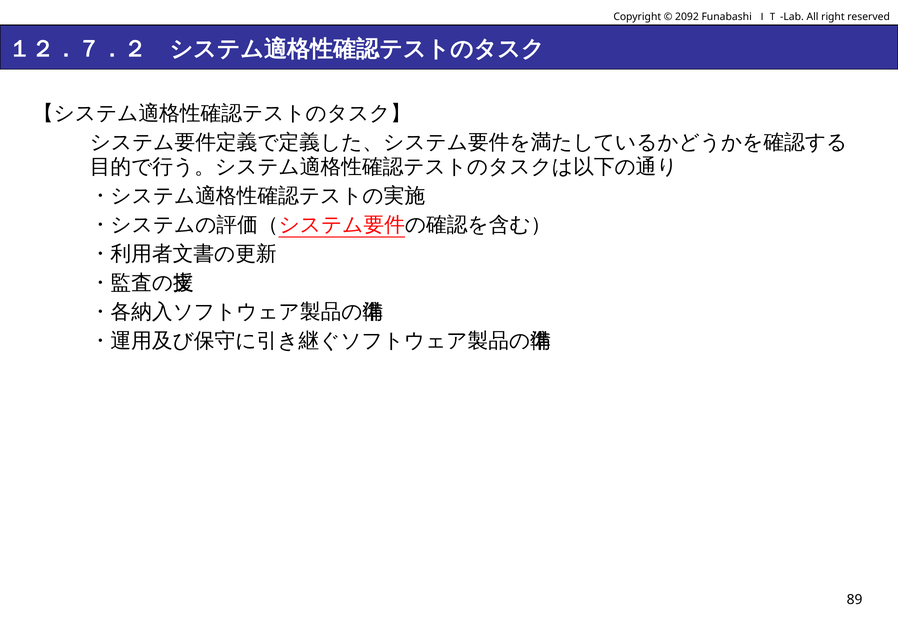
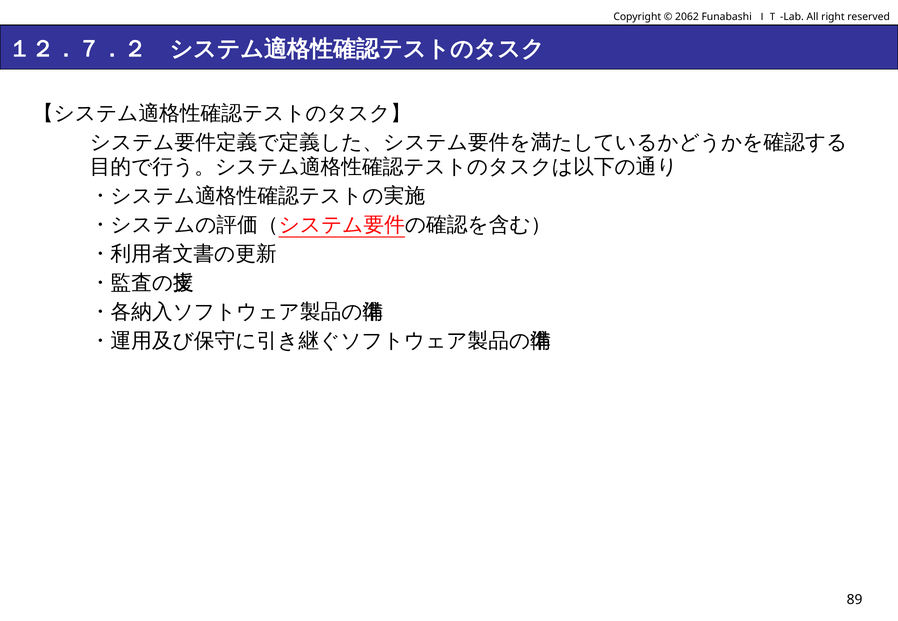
2092: 2092 -> 2062
